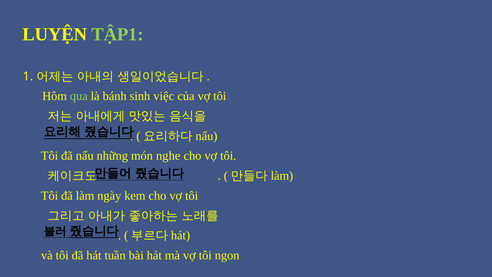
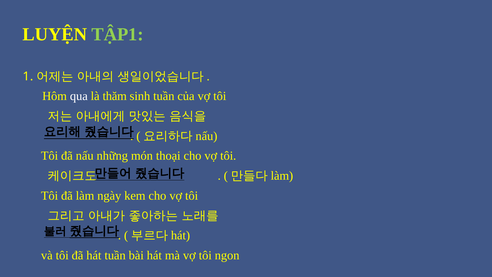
qua colour: light green -> white
bánh: bánh -> thăm
sinh việc: việc -> tuần
nghe: nghe -> thoại
